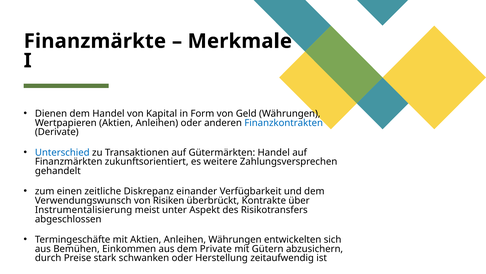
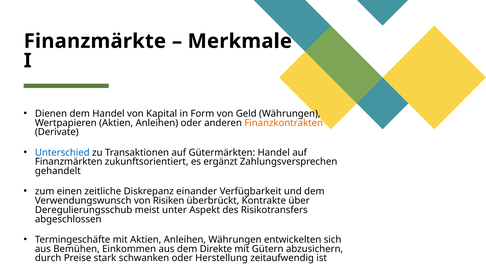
Finanzkontrakten colour: blue -> orange
weitere: weitere -> ergänzt
Instrumentalisierung: Instrumentalisierung -> Deregulierungsschub
Private: Private -> Direkte
